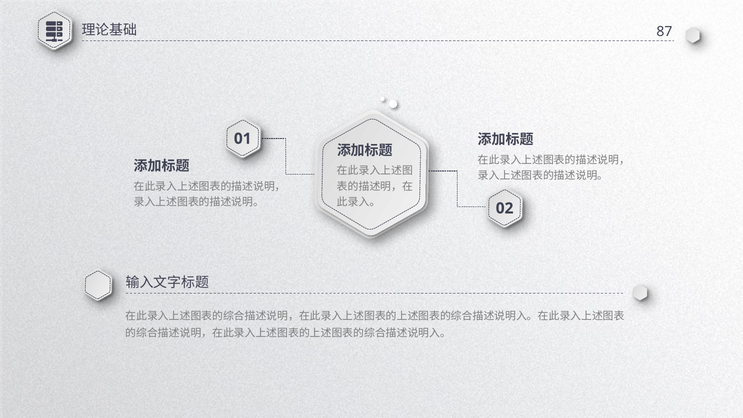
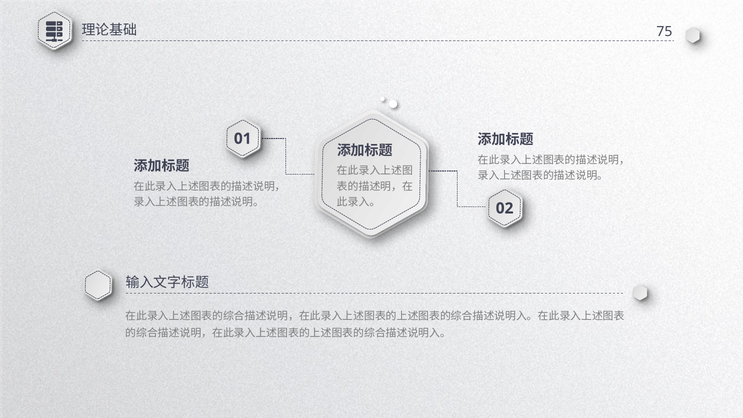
87: 87 -> 75
